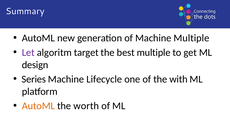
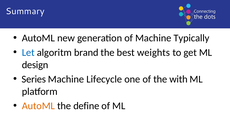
Machine Multiple: Multiple -> Typically
Let colour: purple -> blue
target: target -> brand
best multiple: multiple -> weights
worth: worth -> define
